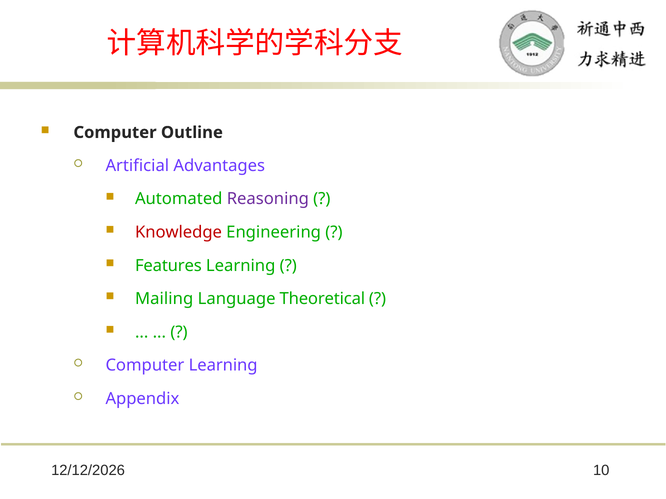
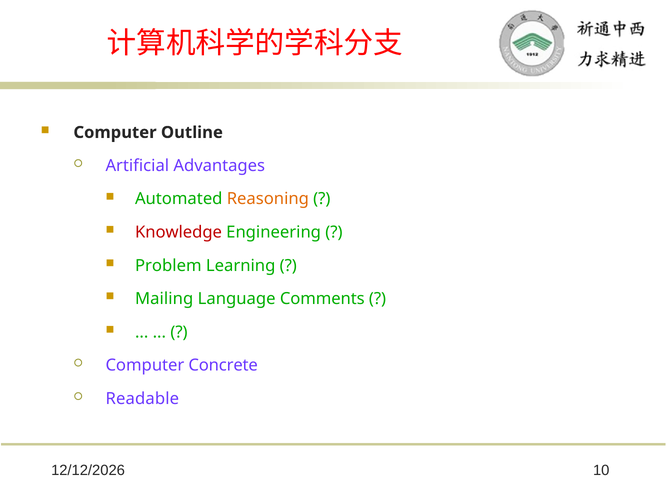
Reasoning colour: purple -> orange
Features: Features -> Problem
Theoretical: Theoretical -> Comments
Computer Learning: Learning -> Concrete
Appendix: Appendix -> Readable
